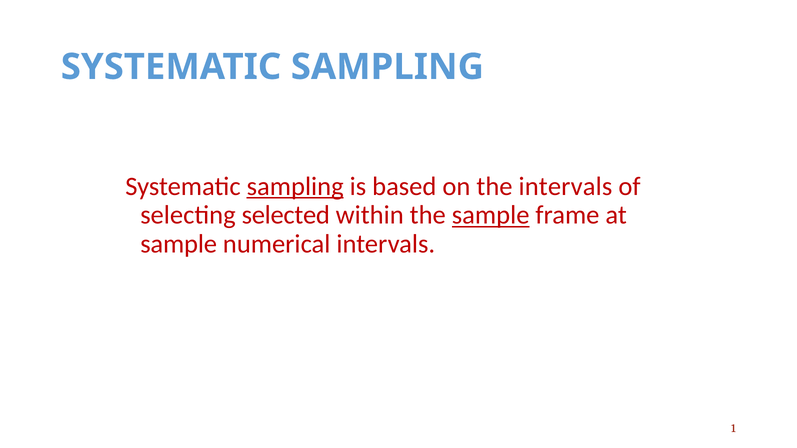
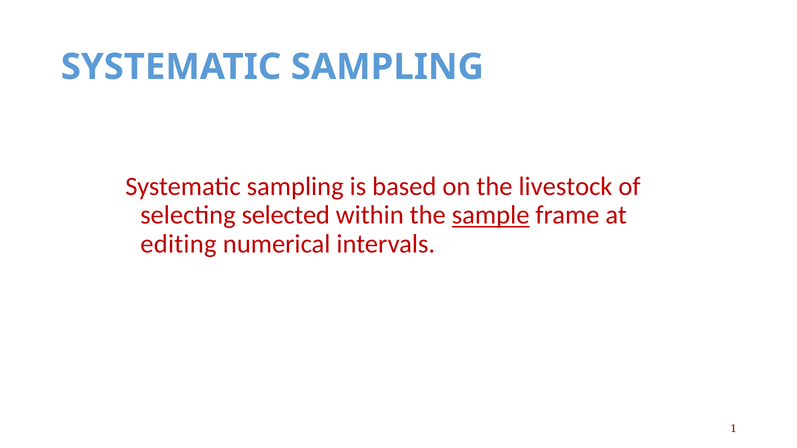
sampling at (295, 187) underline: present -> none
the intervals: intervals -> livestock
sample at (179, 244): sample -> editing
